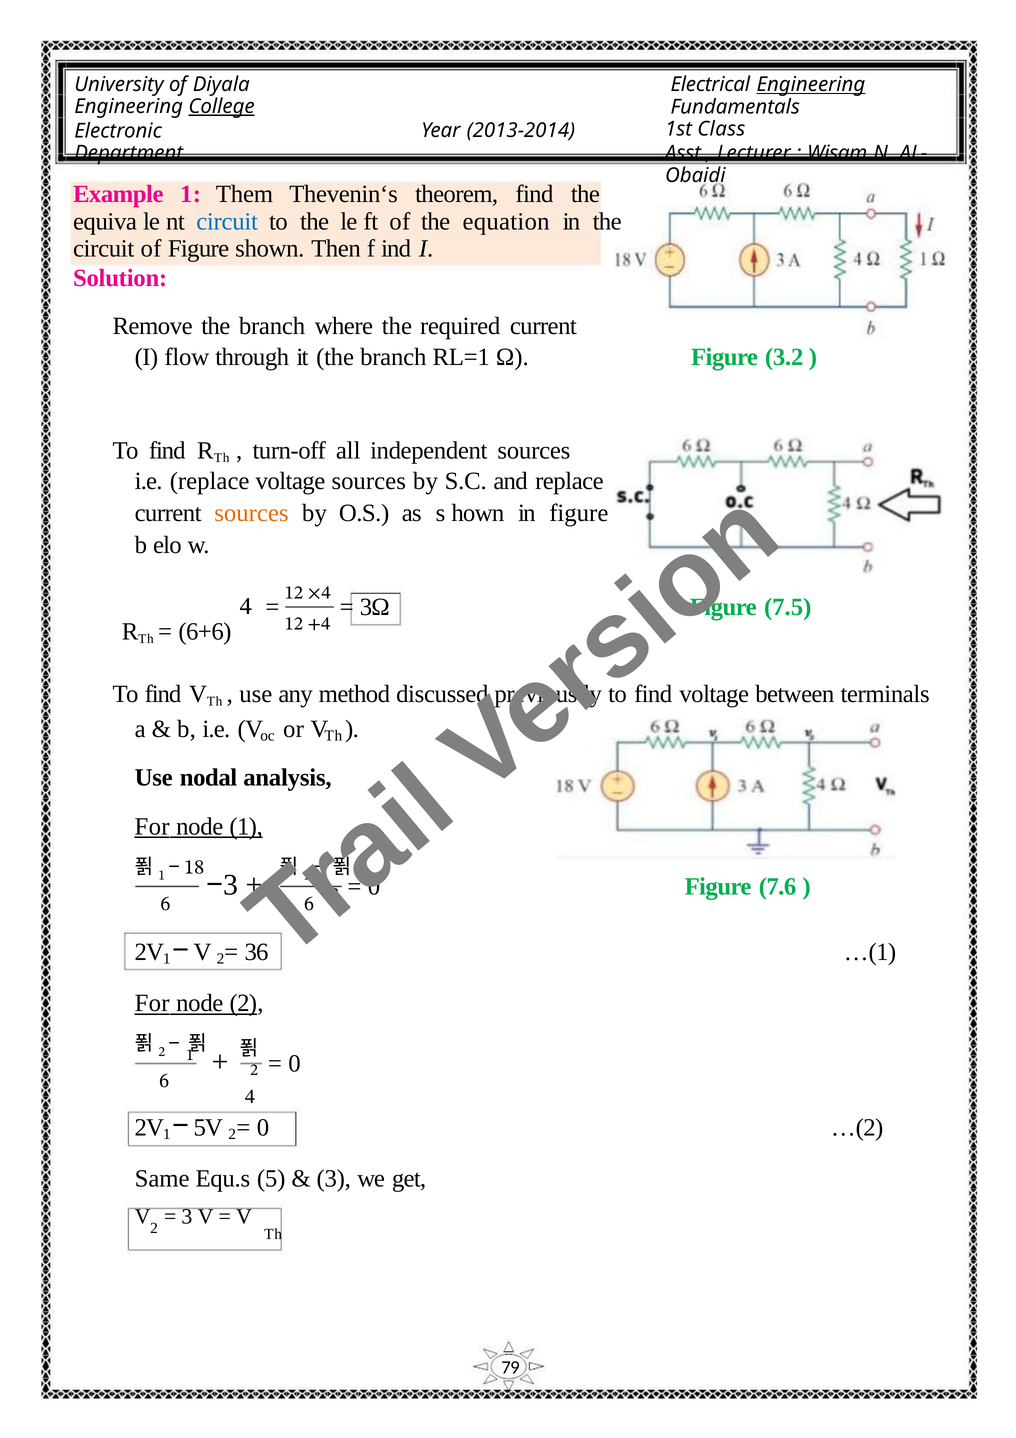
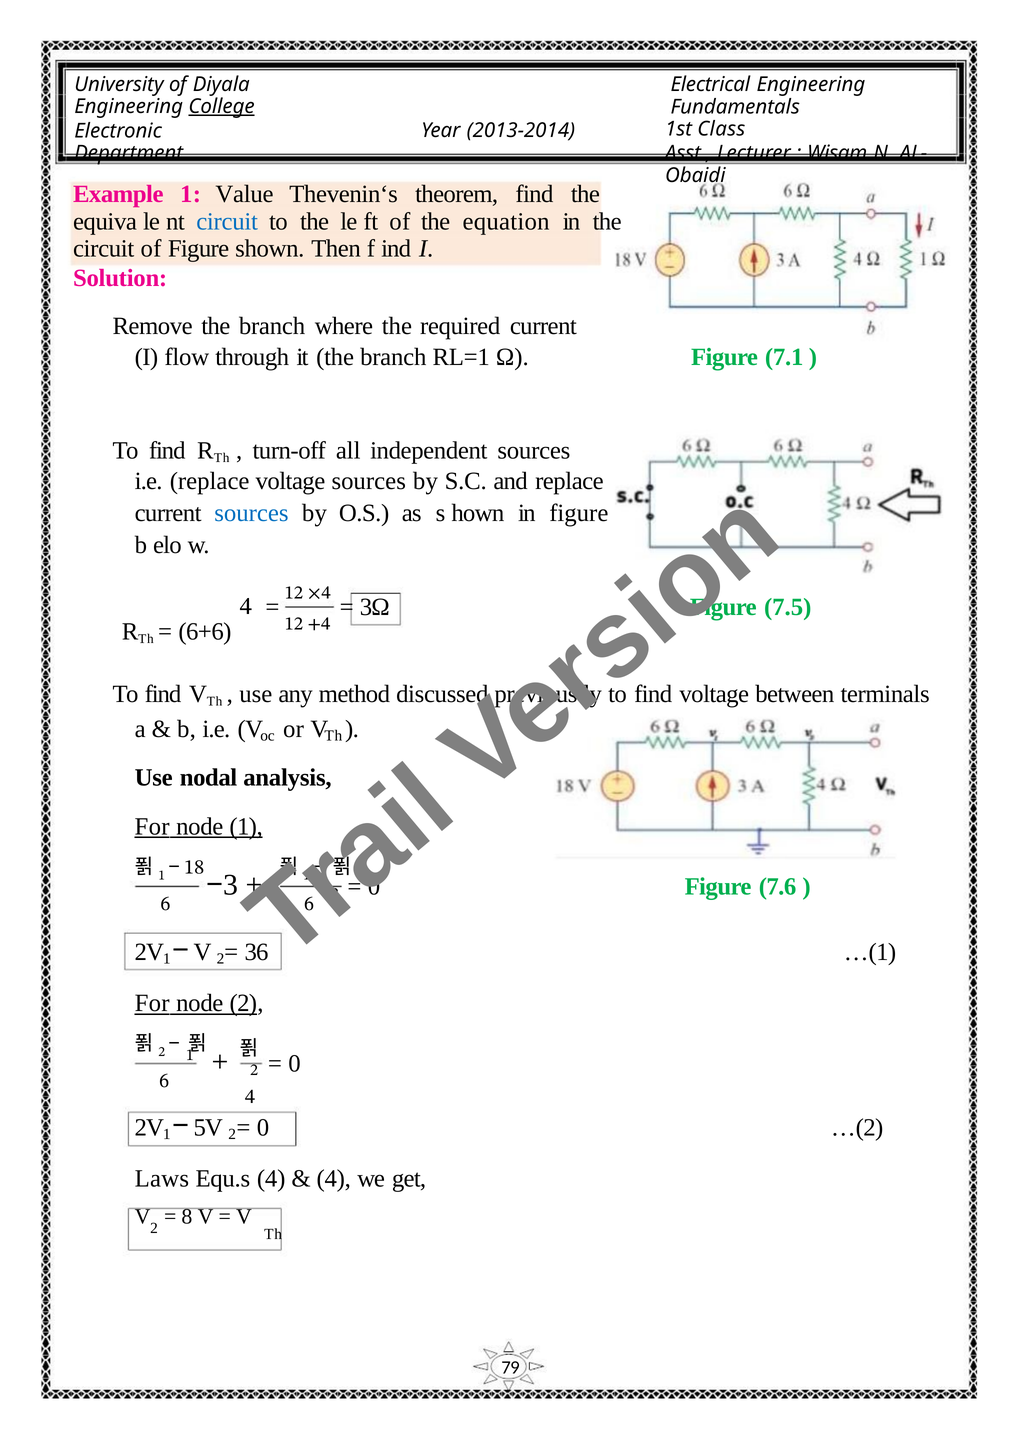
Engineering at (811, 85) underline: present -> none
Them: Them -> Value
3.2: 3.2 -> 7.1
sources at (251, 513) colour: orange -> blue
Same: Same -> Laws
Equ.s 5: 5 -> 4
3 at (334, 1179): 3 -> 4
3 at (187, 1216): 3 -> 8
